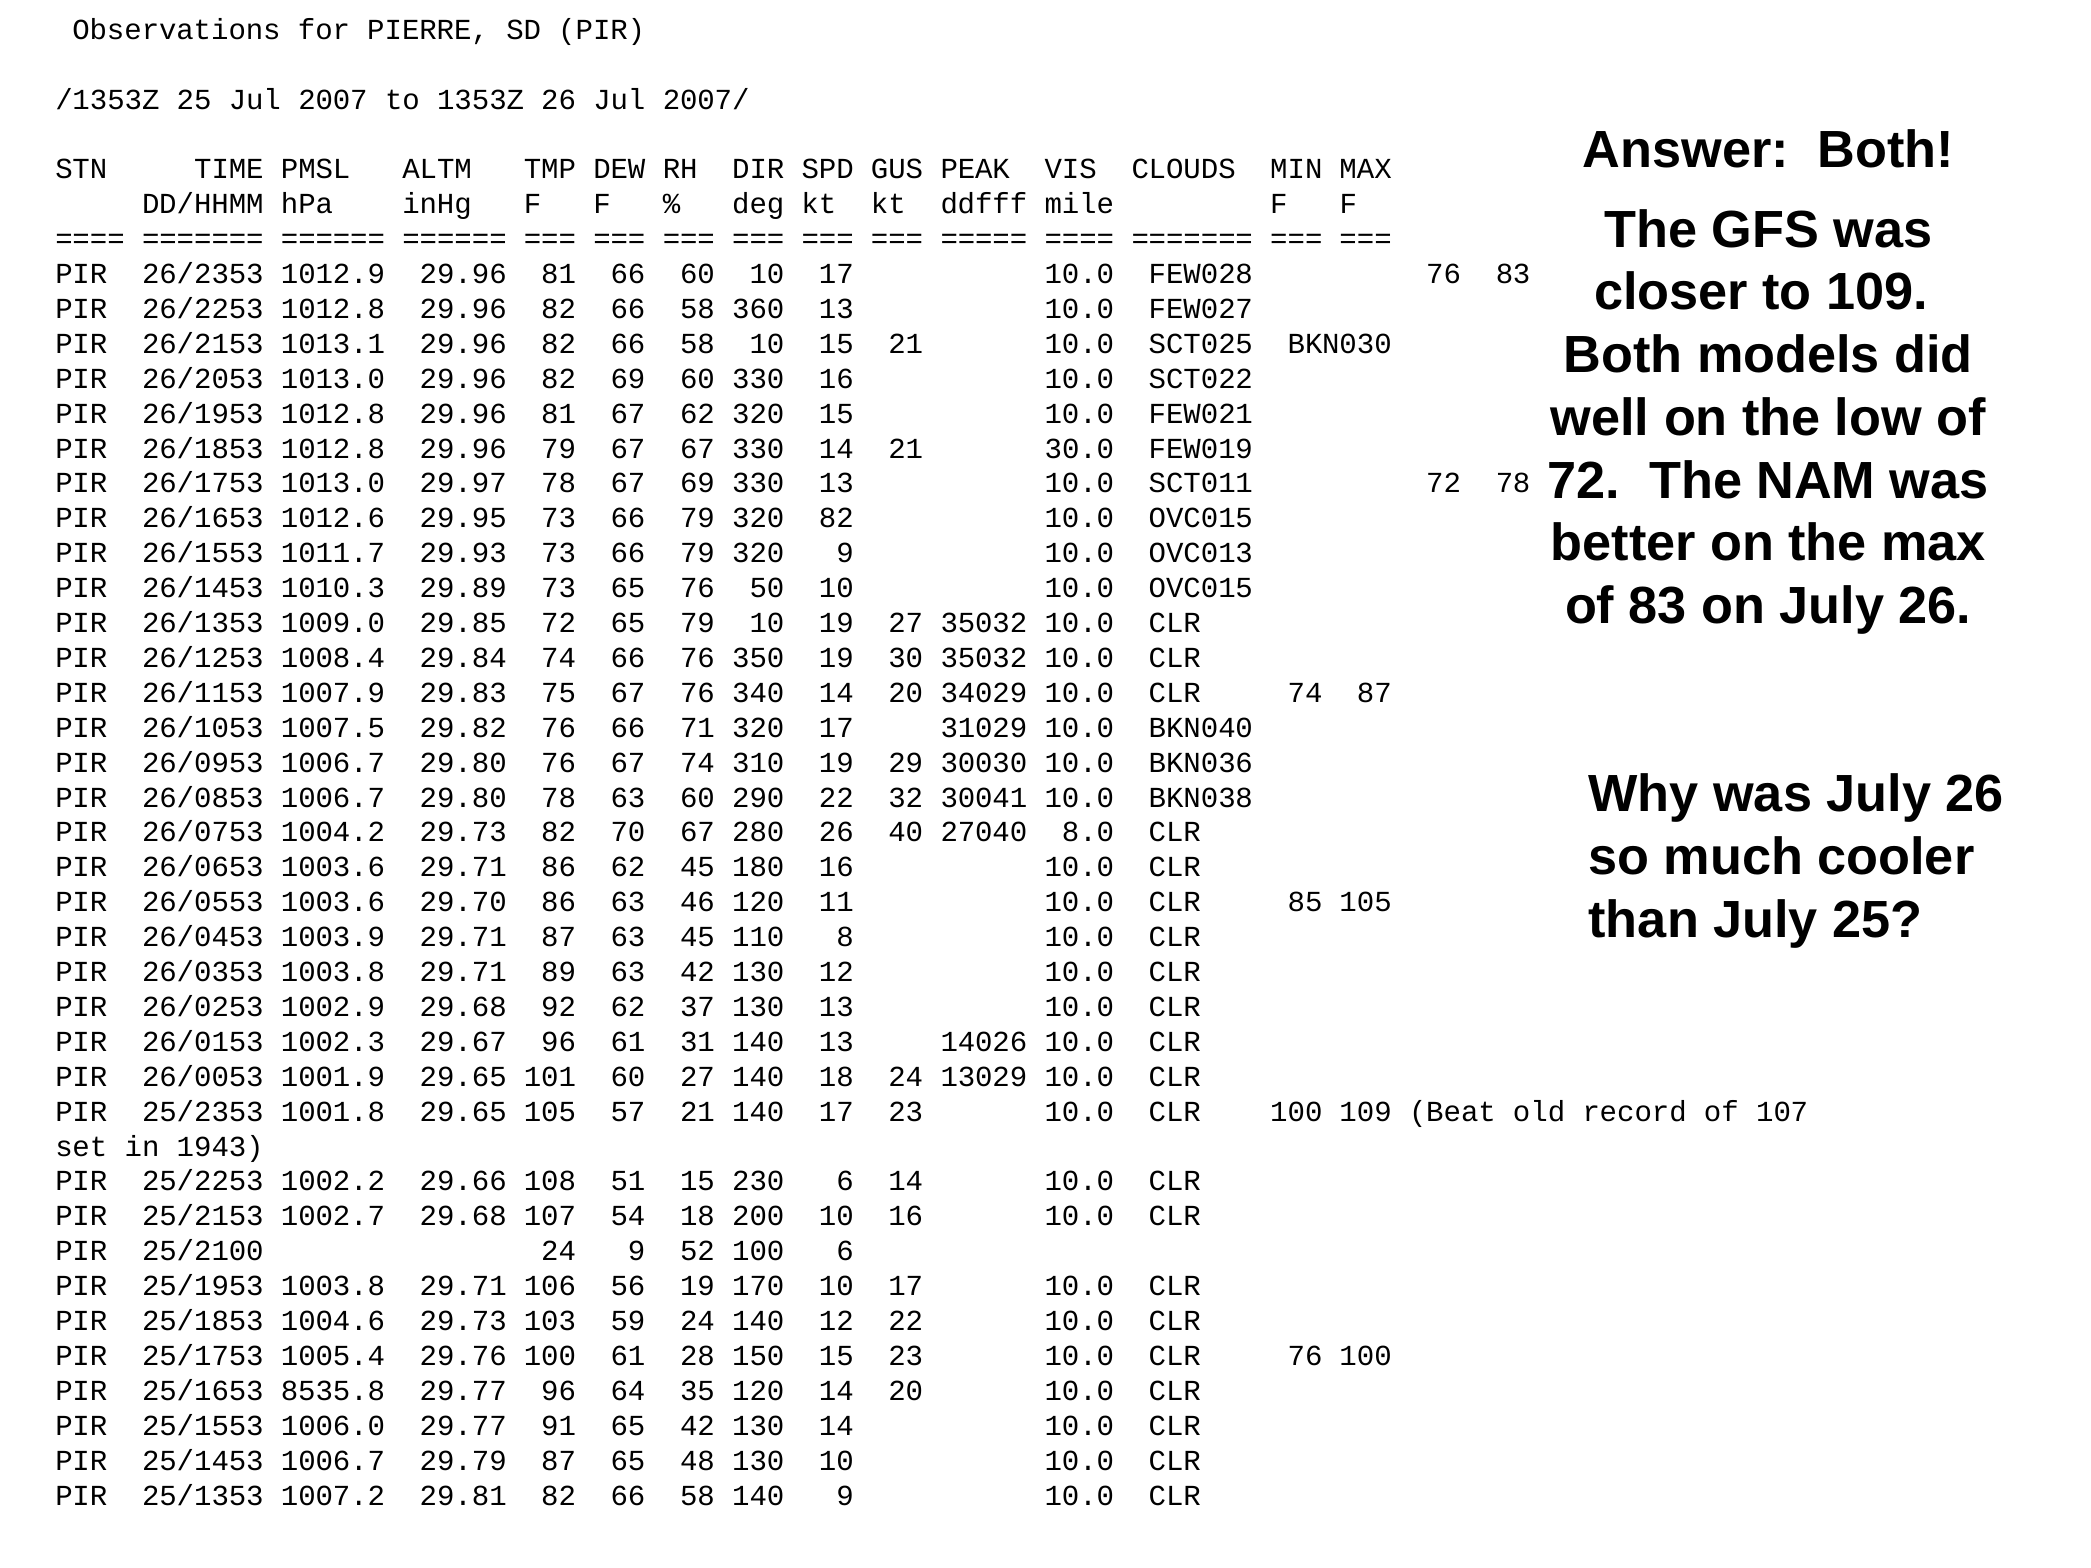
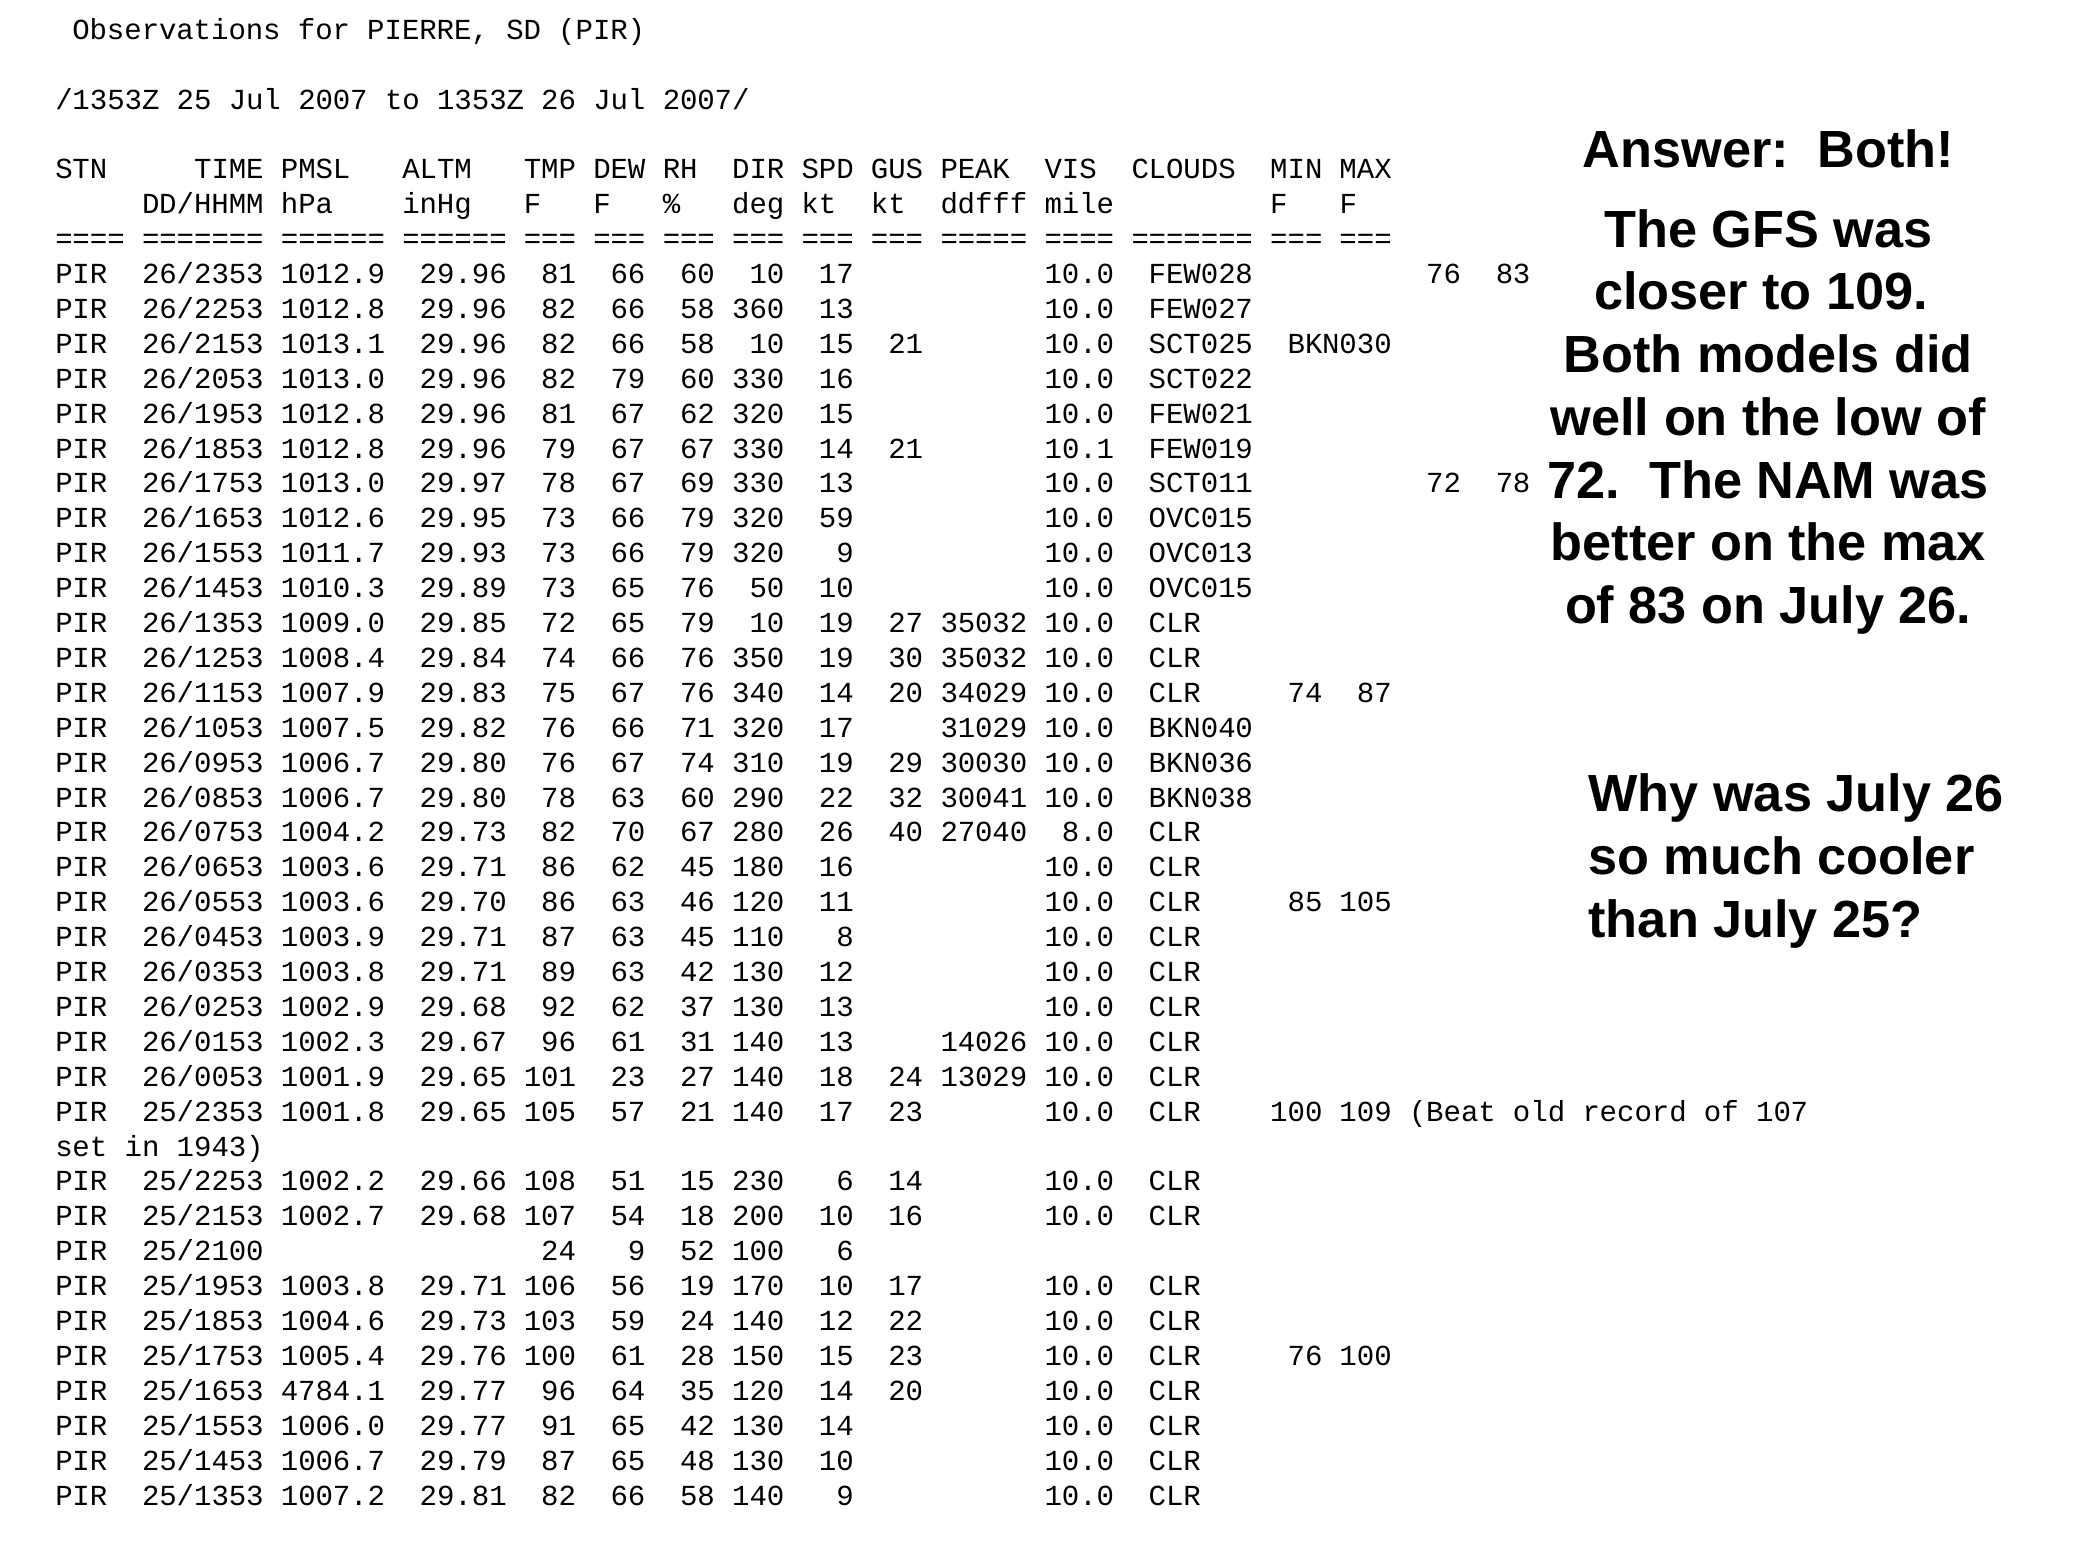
82 69: 69 -> 79
30.0: 30.0 -> 10.1
320 82: 82 -> 59
101 60: 60 -> 23
8535.8: 8535.8 -> 4784.1
